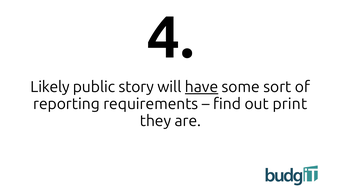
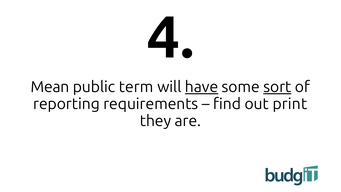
Likely: Likely -> Mean
story: story -> term
sort underline: none -> present
